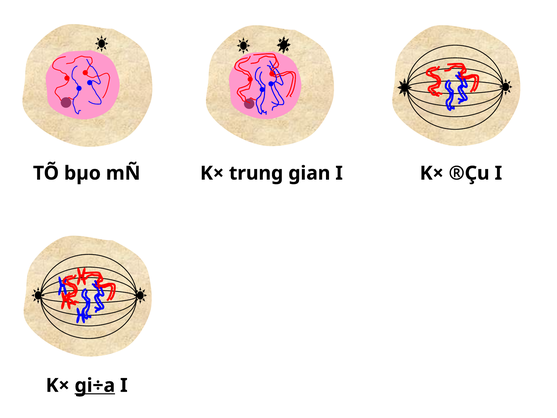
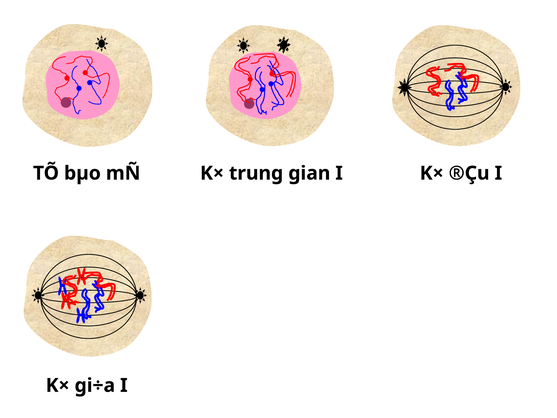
gi÷a underline: present -> none
